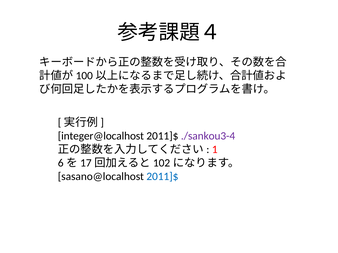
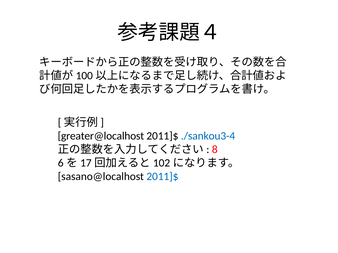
integer@localhost: integer@localhost -> greater@localhost
./sankou3-4 colour: purple -> blue
1: 1 -> 8
